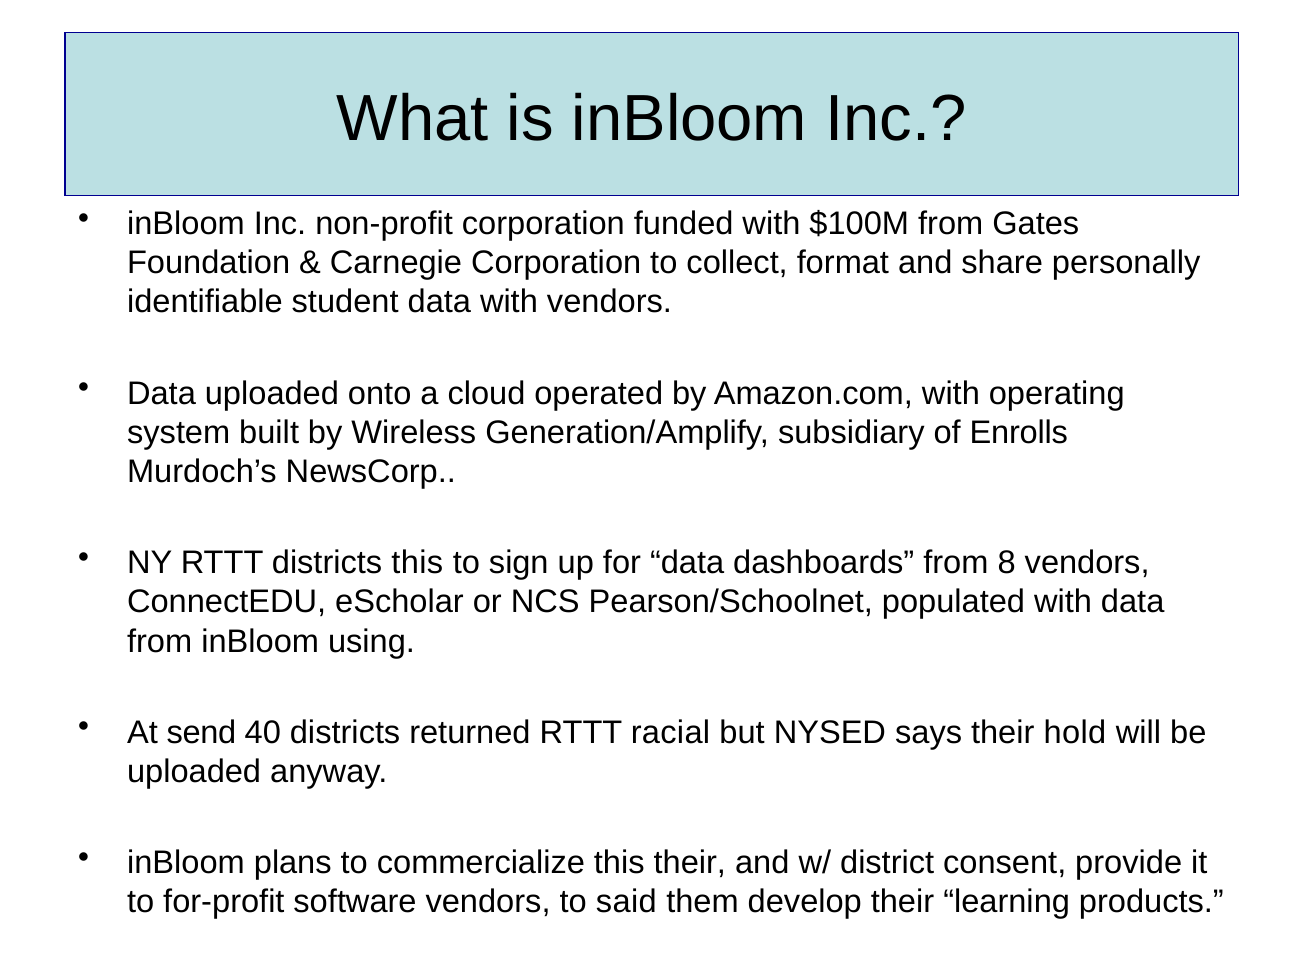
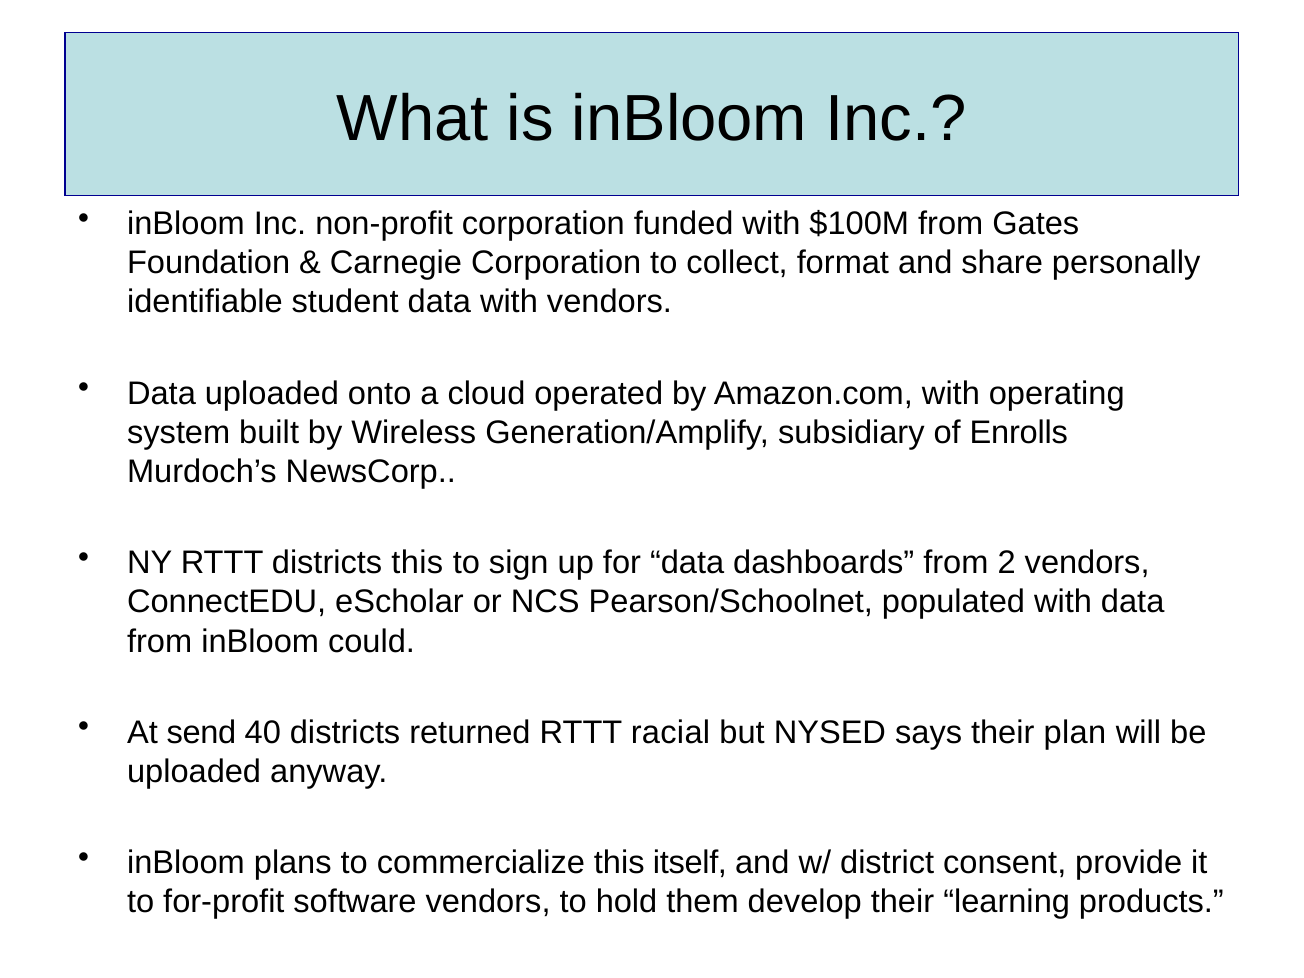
8: 8 -> 2
using: using -> could
hold: hold -> plan
this their: their -> itself
said: said -> hold
